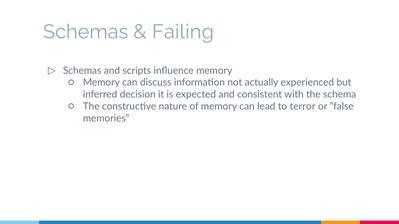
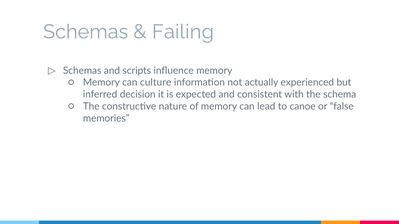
discuss: discuss -> culture
terror: terror -> canoe
